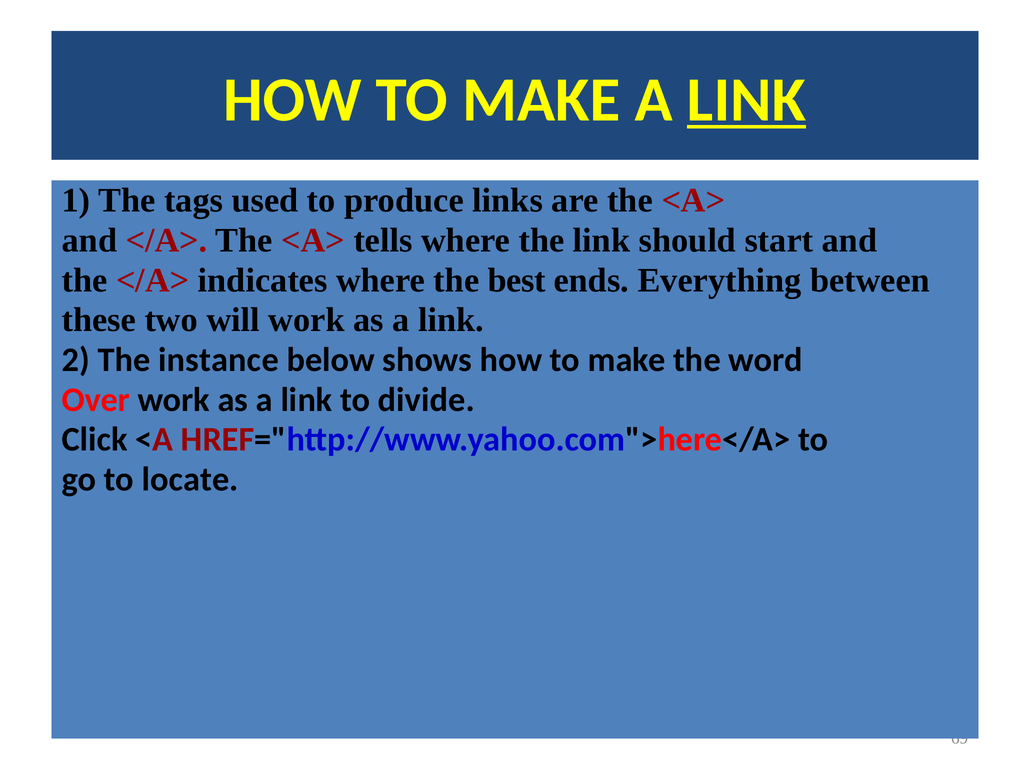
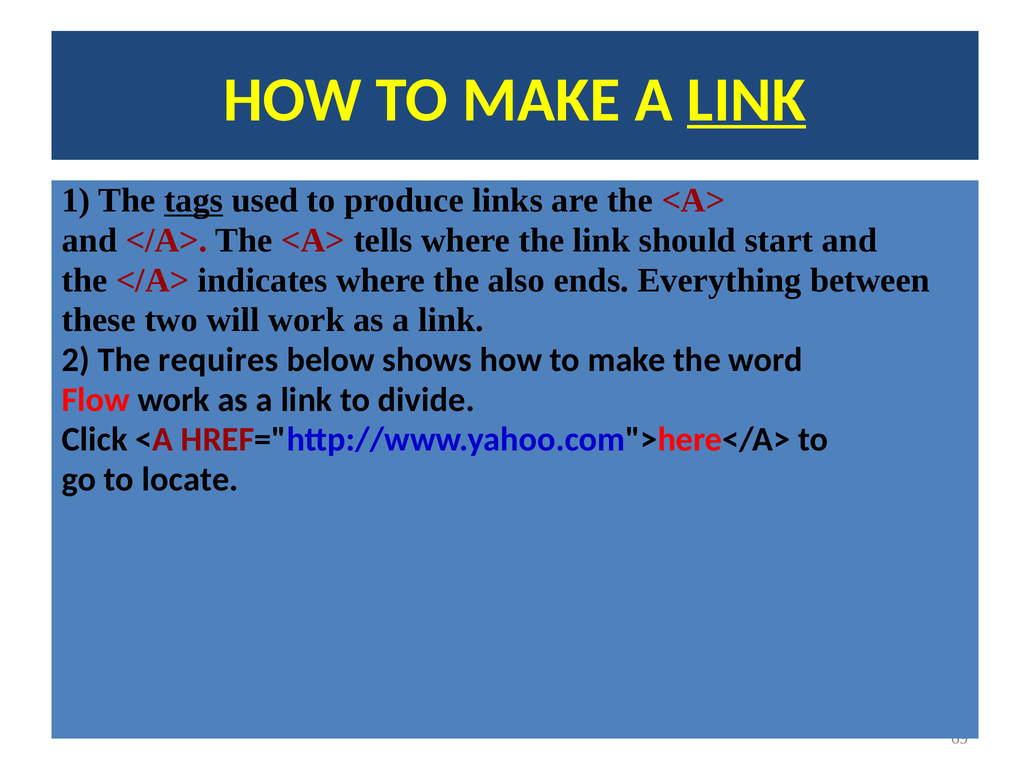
tags underline: none -> present
best: best -> also
instance: instance -> requires
Over: Over -> Flow
